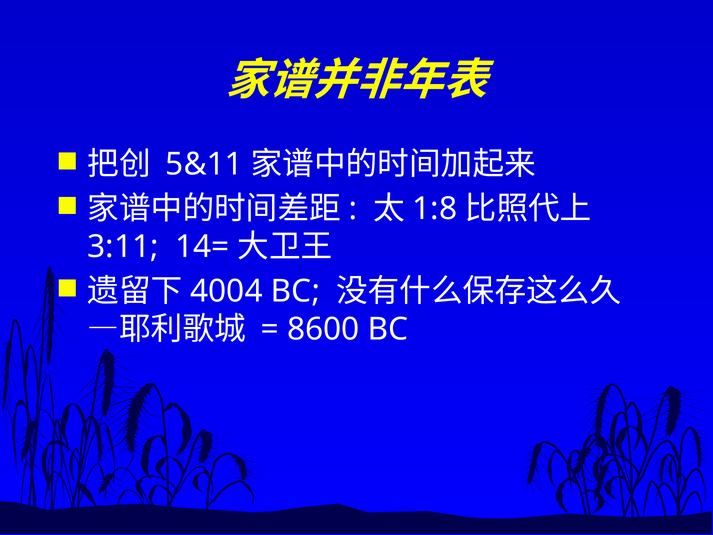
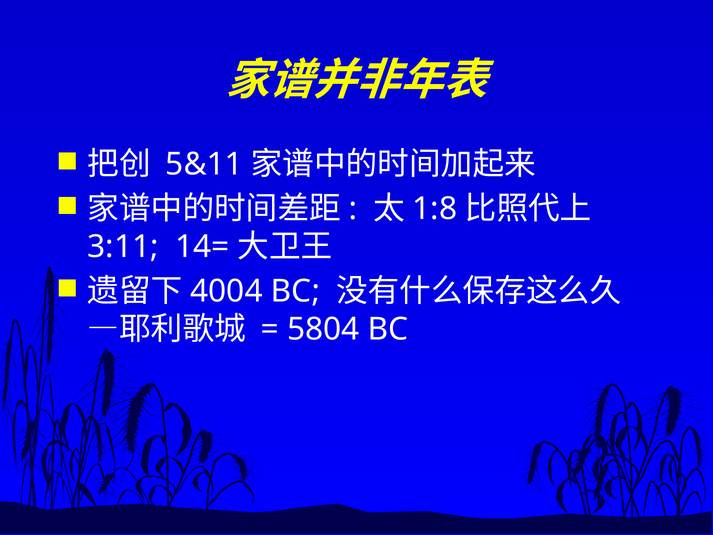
8600: 8600 -> 5804
